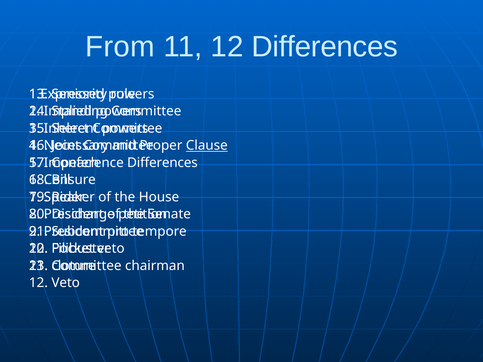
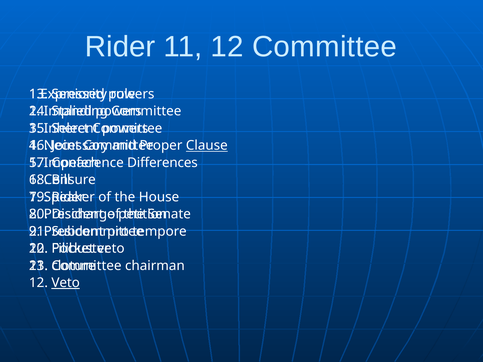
From at (120, 47): From -> Rider
12 Differences: Differences -> Committee
Veto at (66, 283) underline: none -> present
